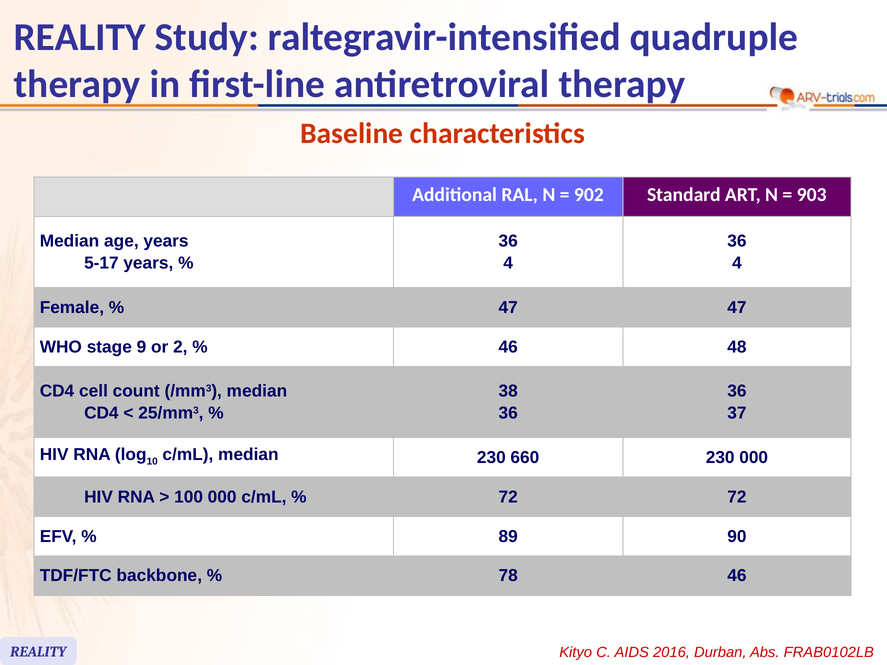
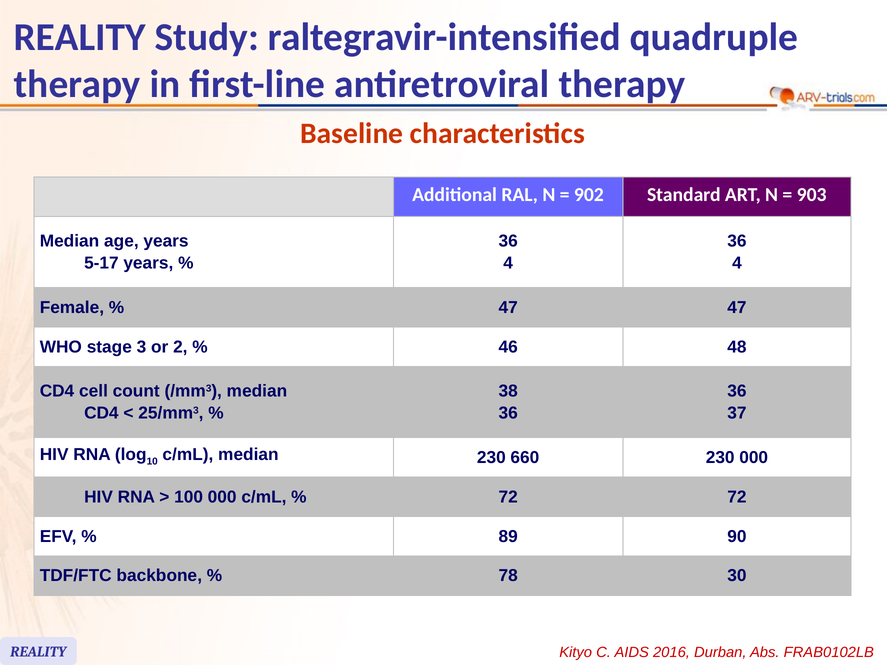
9: 9 -> 3
78 46: 46 -> 30
